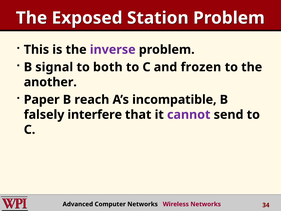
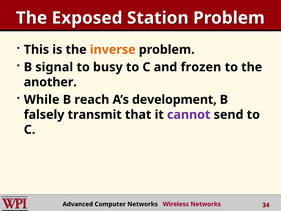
inverse colour: purple -> orange
both: both -> busy
Paper: Paper -> While
incompatible: incompatible -> development
interfere: interfere -> transmit
